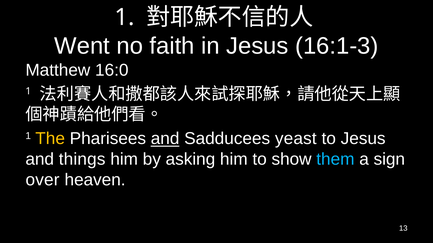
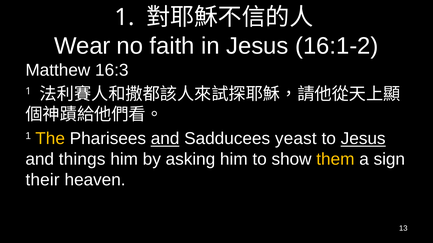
Went: Went -> Wear
16:1-3: 16:1-3 -> 16:1-2
16:0: 16:0 -> 16:3
Jesus at (363, 139) underline: none -> present
them colour: light blue -> yellow
over: over -> their
